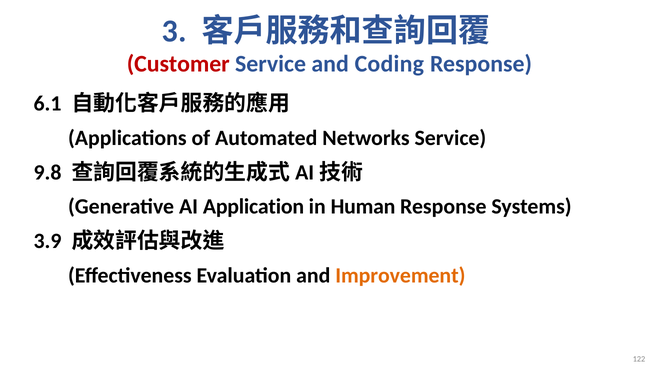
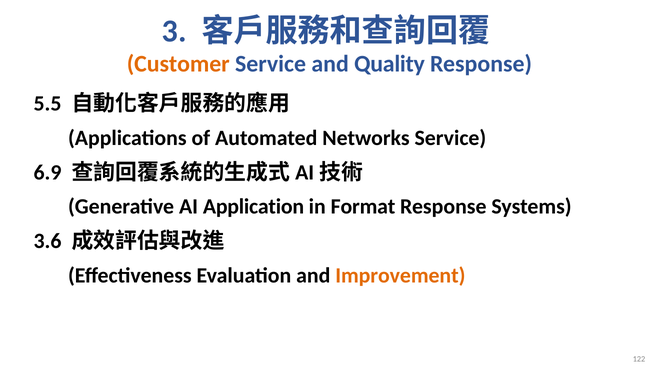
Customer colour: red -> orange
Coding: Coding -> Quality
6.1: 6.1 -> 5.5
9.8: 9.8 -> 6.9
Human: Human -> Format
3.9: 3.9 -> 3.6
